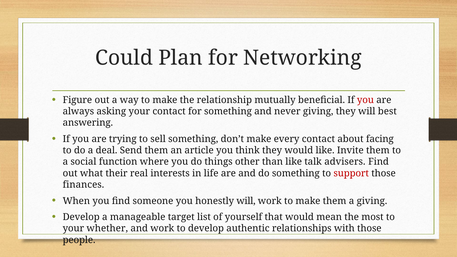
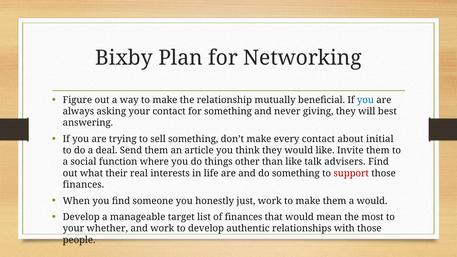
Could: Could -> Bixby
you at (365, 100) colour: red -> blue
facing: facing -> initial
honestly will: will -> just
a giving: giving -> would
of yourself: yourself -> finances
